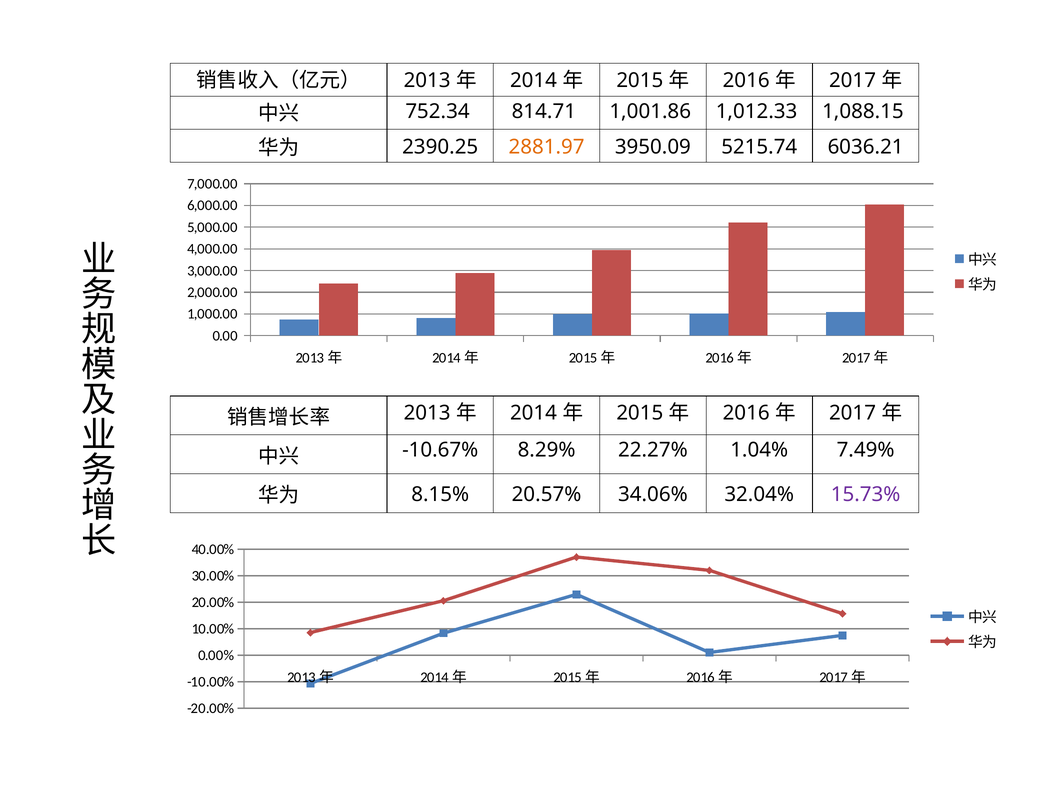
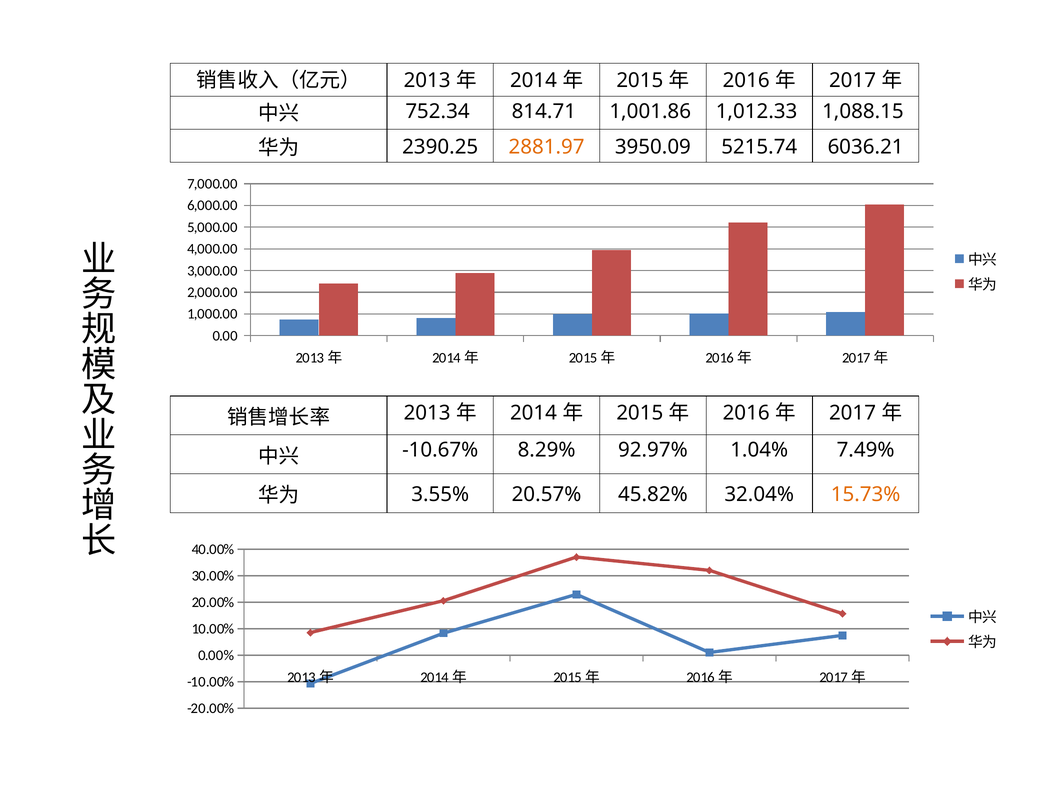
22.27%: 22.27% -> 92.97%
8.15%: 8.15% -> 3.55%
34.06%: 34.06% -> 45.82%
15.73% colour: purple -> orange
